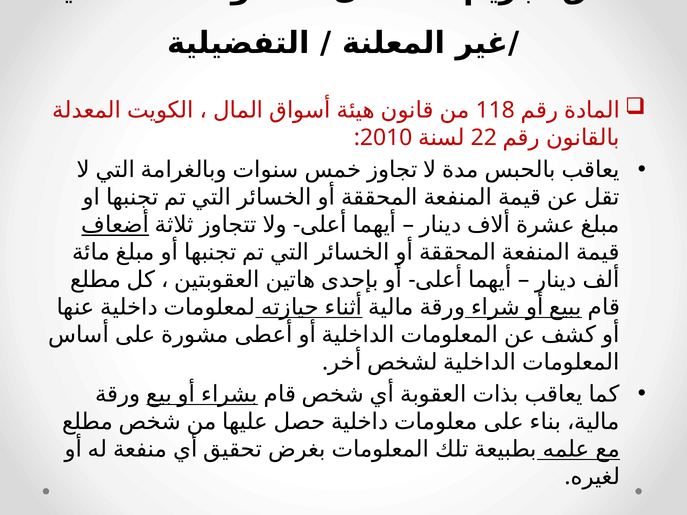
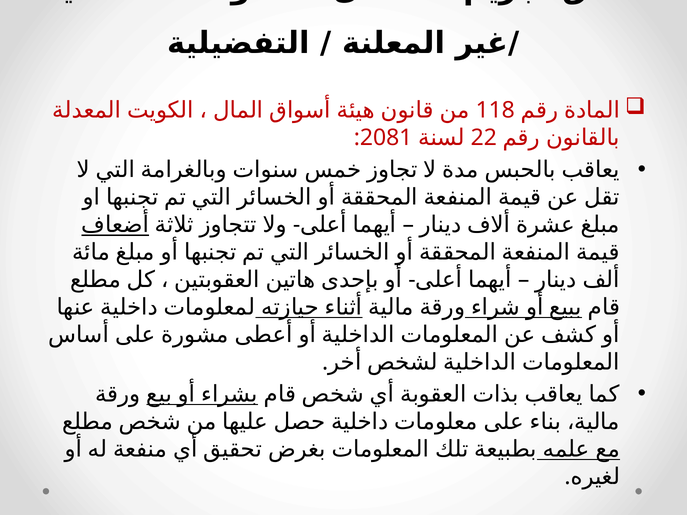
2010: 2010 -> 2081
